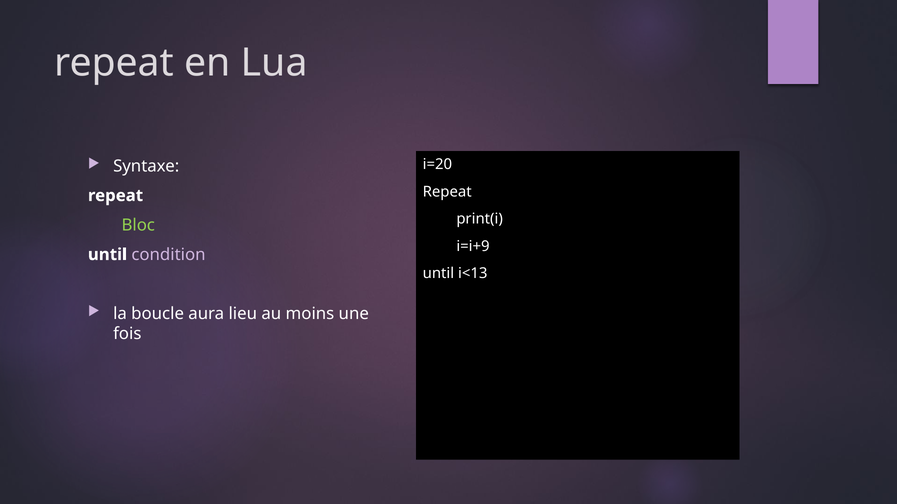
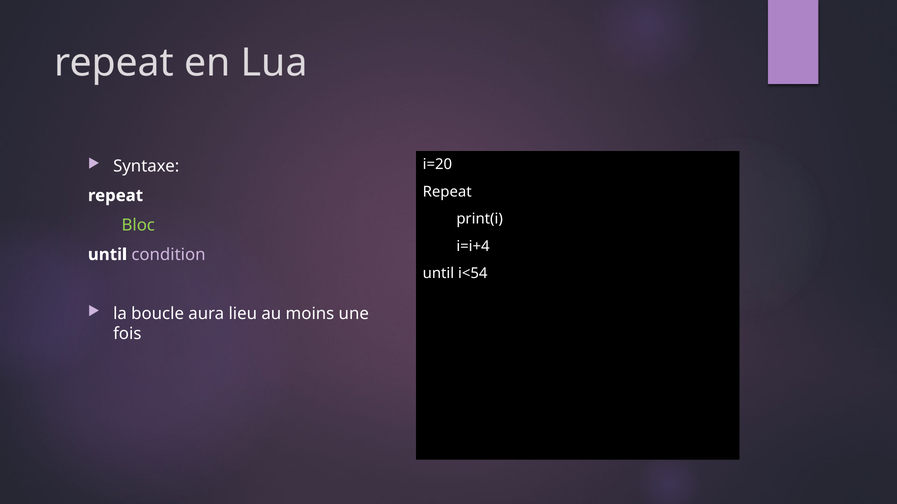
i=i+9: i=i+9 -> i=i+4
i<13: i<13 -> i<54
